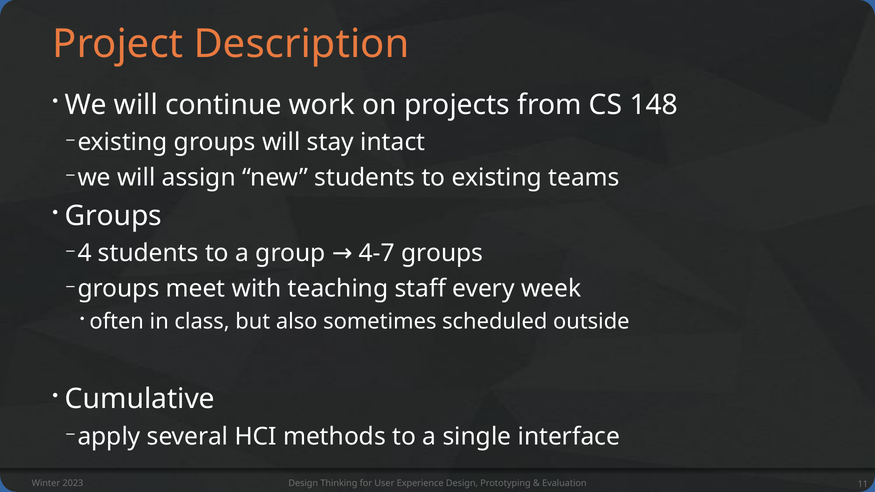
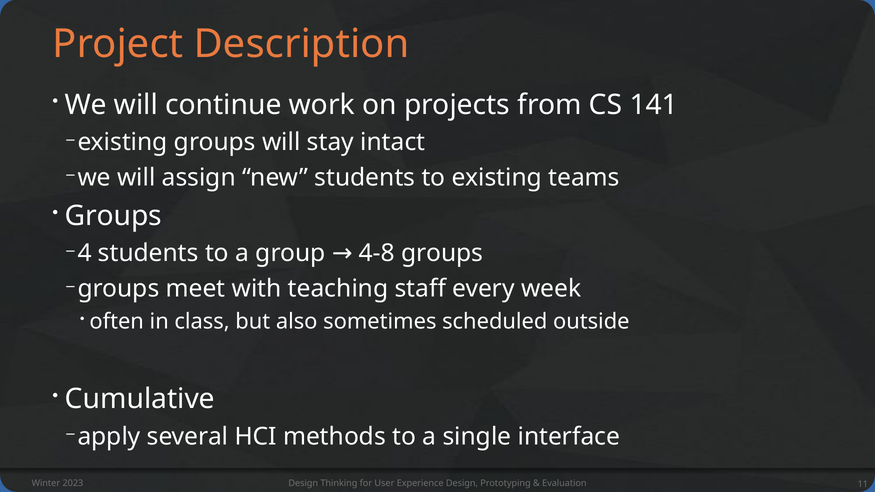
148: 148 -> 141
4-7: 4-7 -> 4-8
